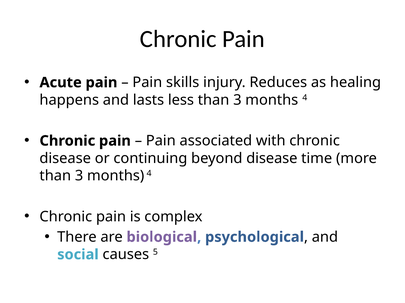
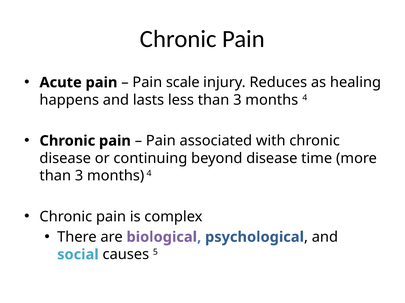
skills: skills -> scale
